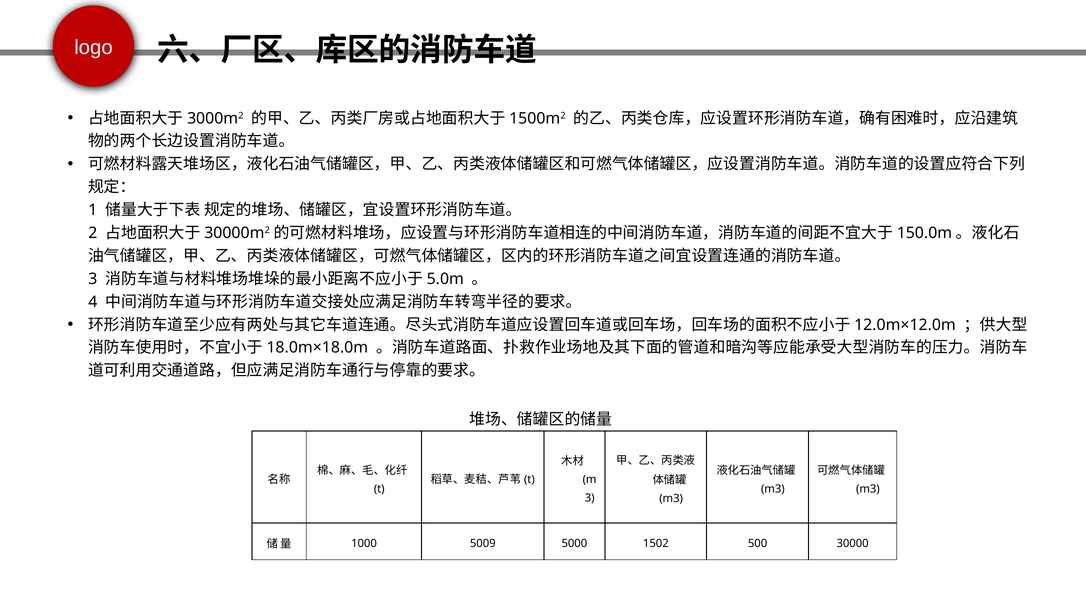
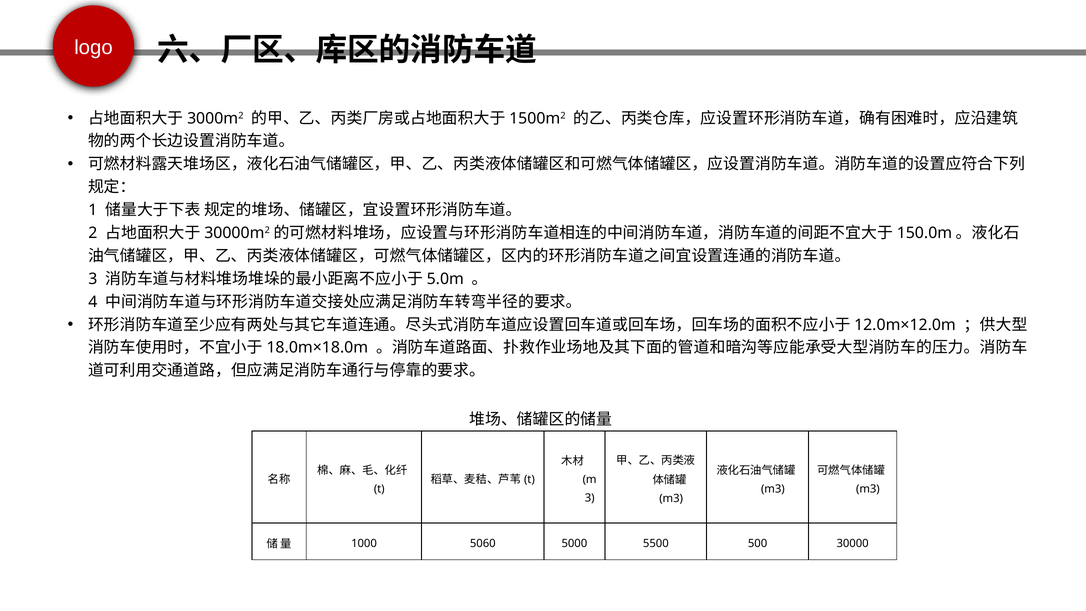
5009: 5009 -> 5060
1502: 1502 -> 5500
